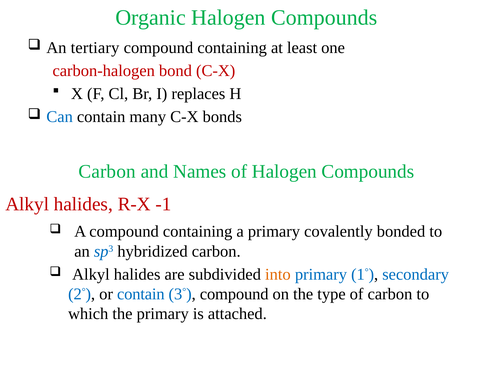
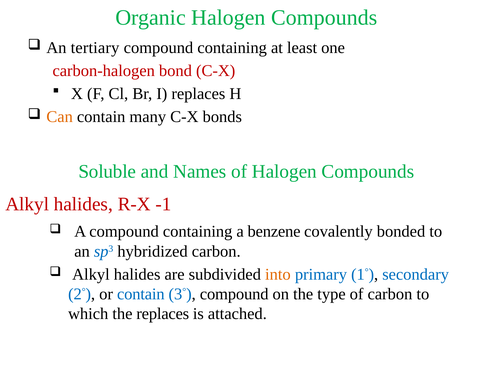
Can colour: blue -> orange
Carbon at (107, 172): Carbon -> Soluble
a primary: primary -> benzene
the primary: primary -> replaces
